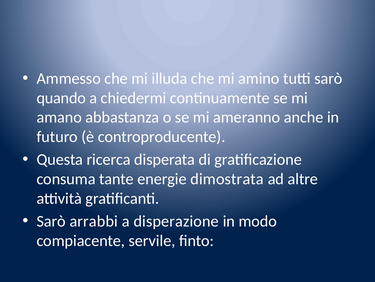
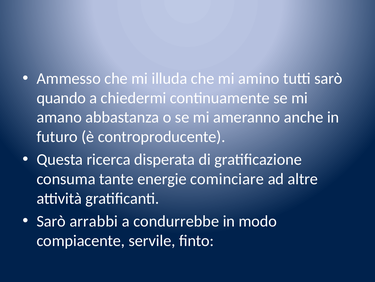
dimostrata: dimostrata -> cominciare
disperazione: disperazione -> condurrebbe
